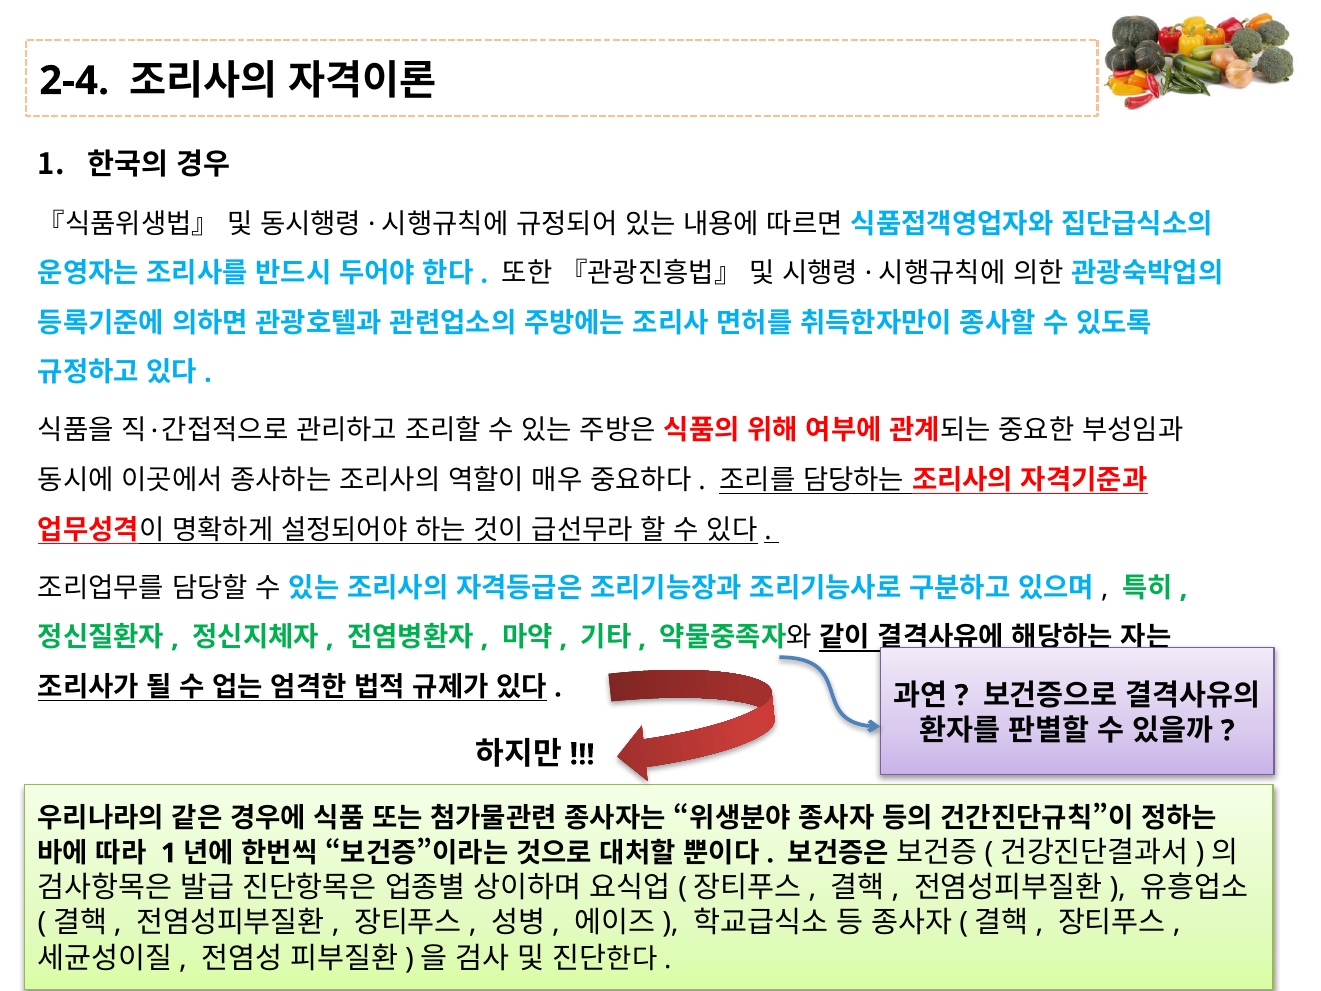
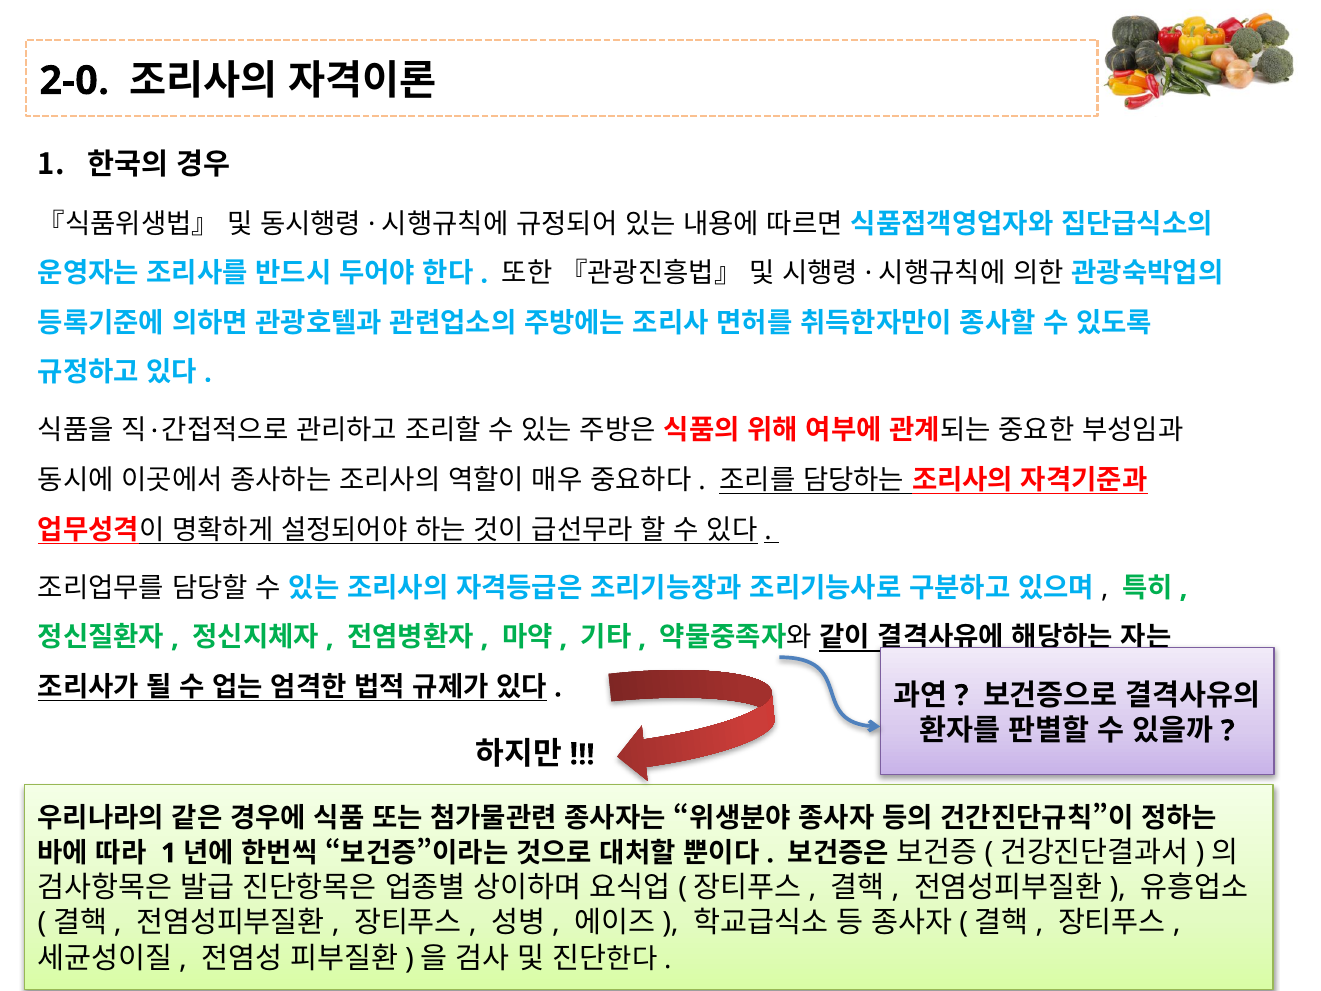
2-4: 2-4 -> 2-0
